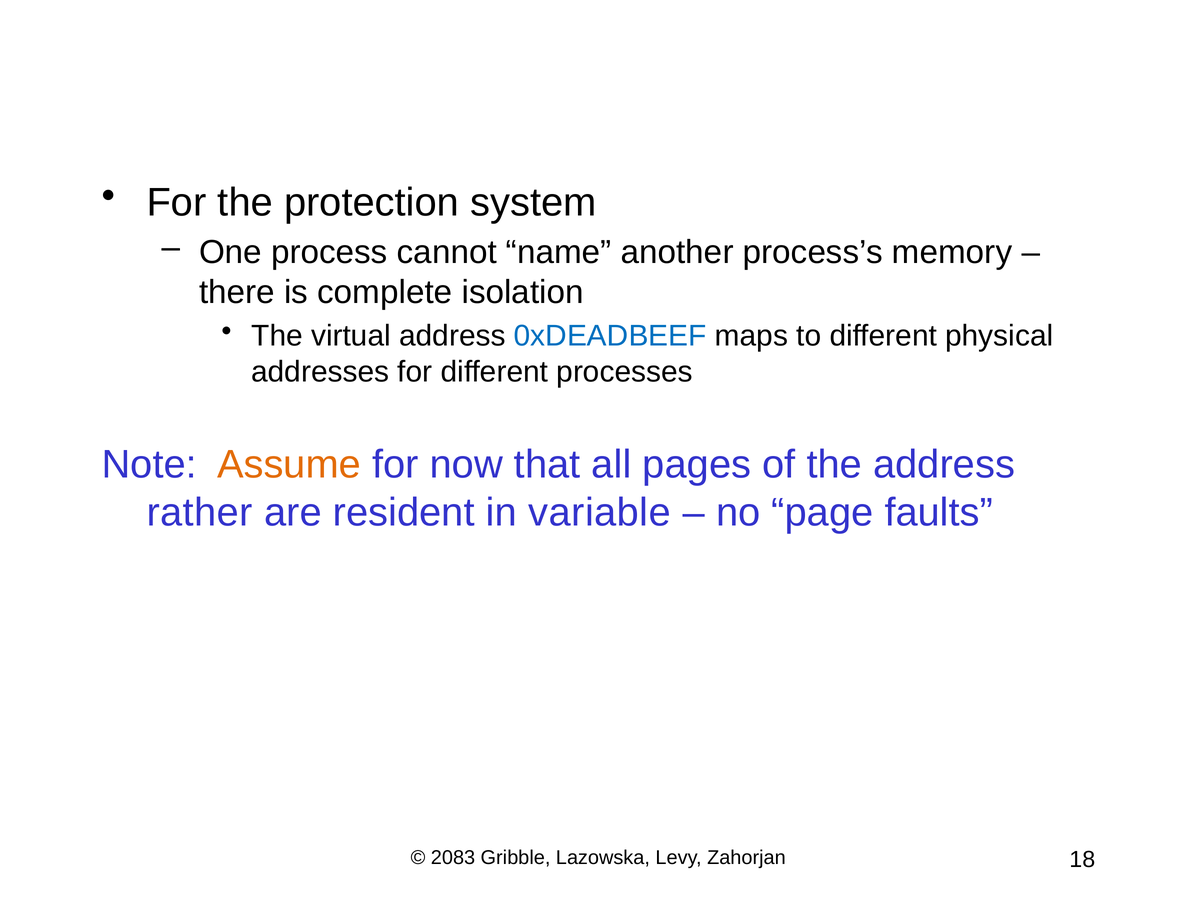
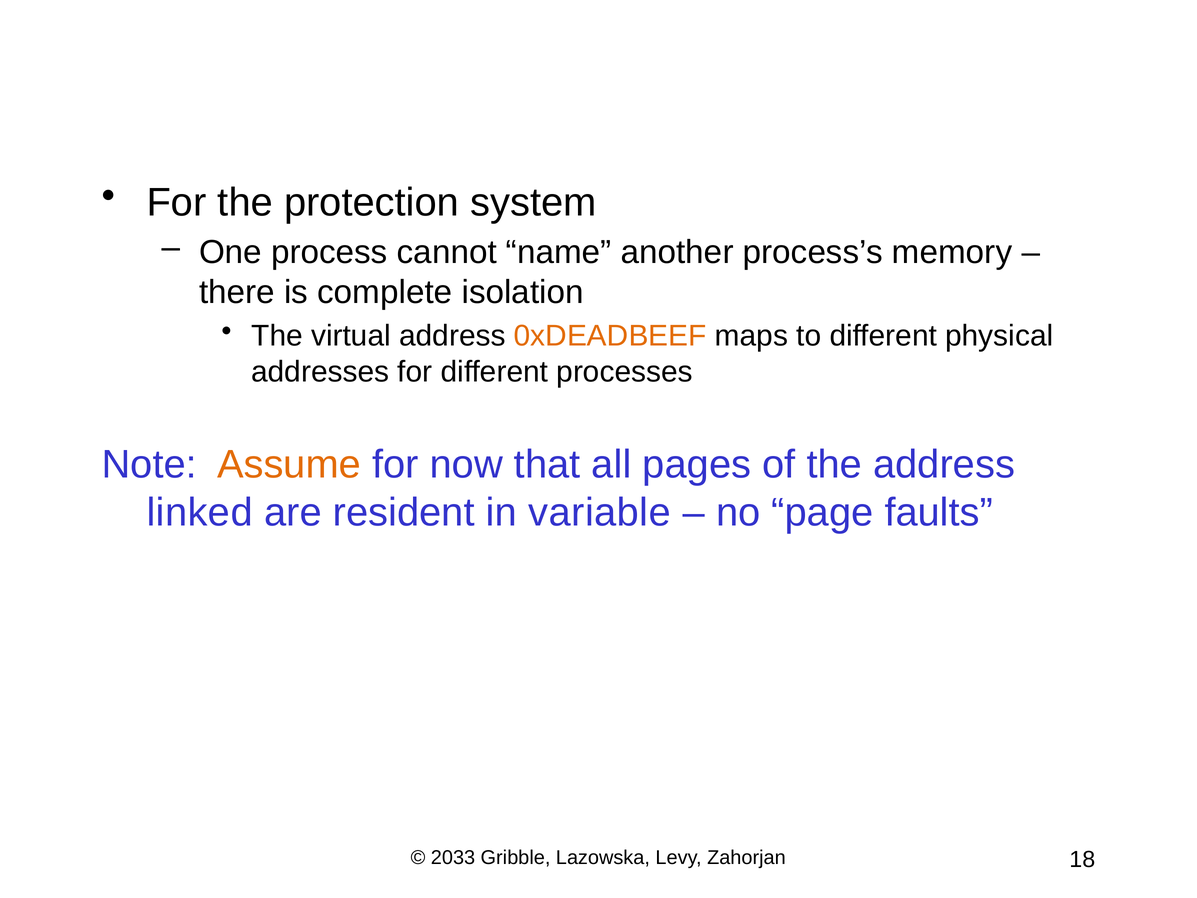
0xDEADBEEF colour: blue -> orange
rather: rather -> linked
2083: 2083 -> 2033
